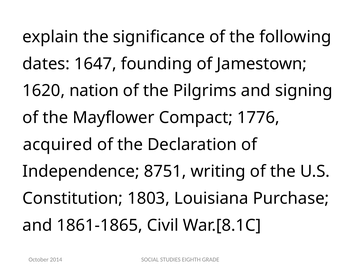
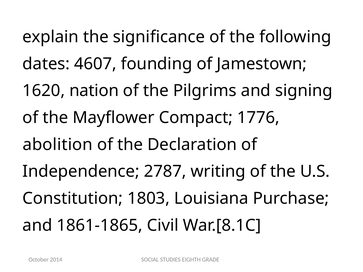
1647: 1647 -> 4607
acquired: acquired -> abolition
8751: 8751 -> 2787
